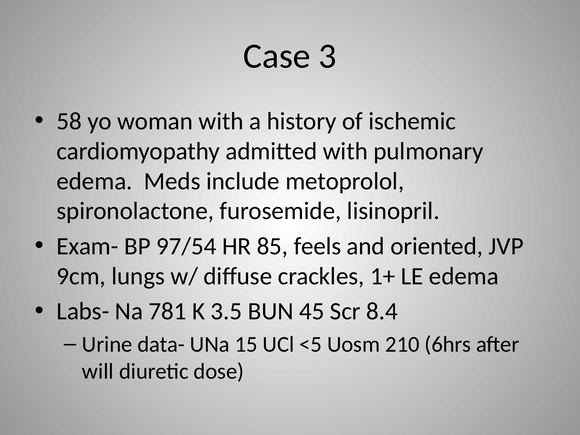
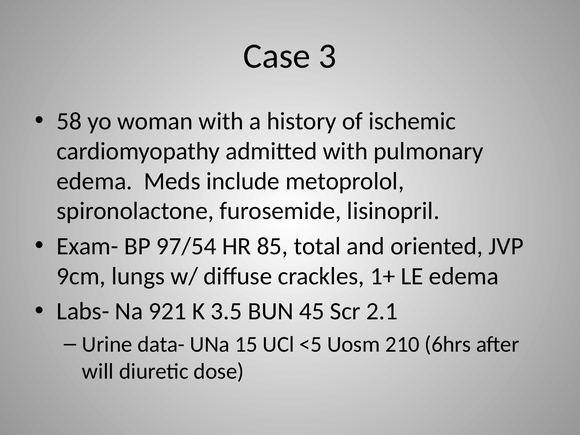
feels: feels -> total
781: 781 -> 921
8.4: 8.4 -> 2.1
